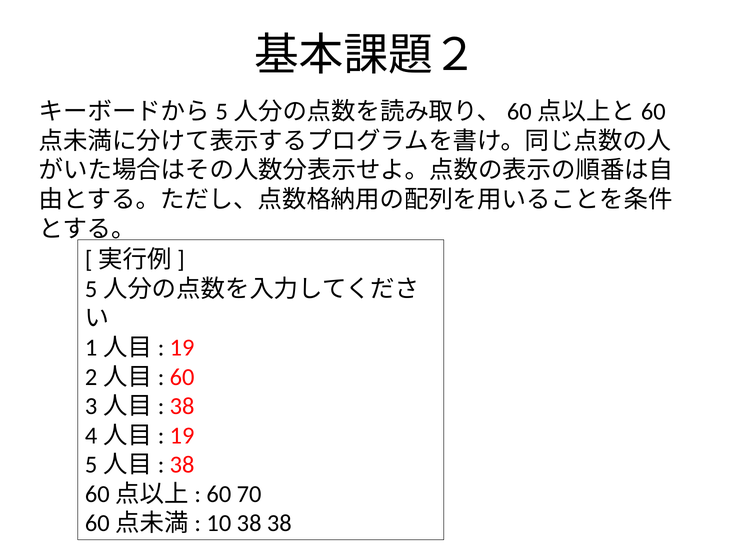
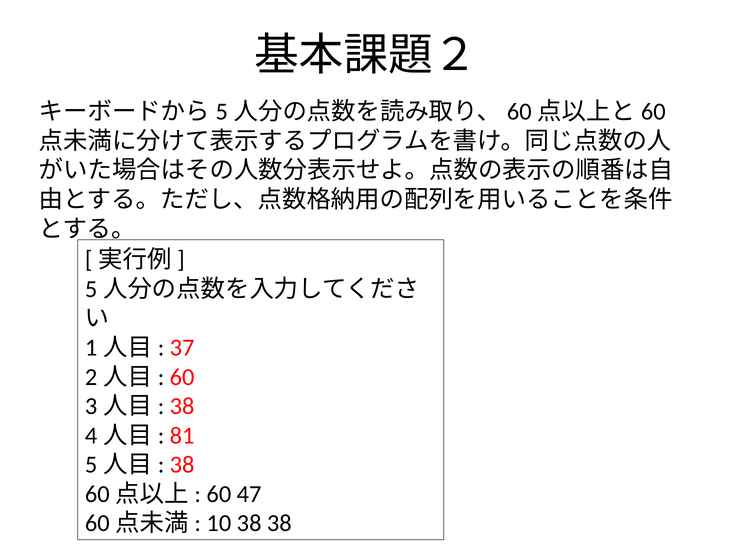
19 at (182, 348): 19 -> 37
19 at (182, 436): 19 -> 81
70: 70 -> 47
